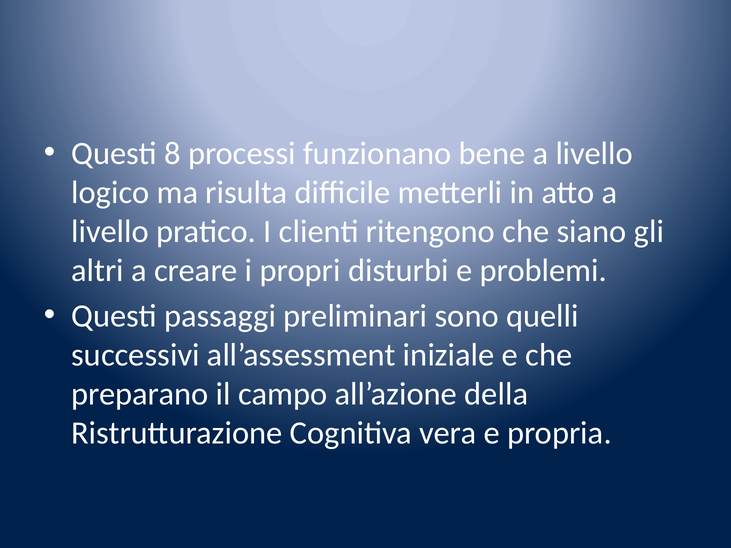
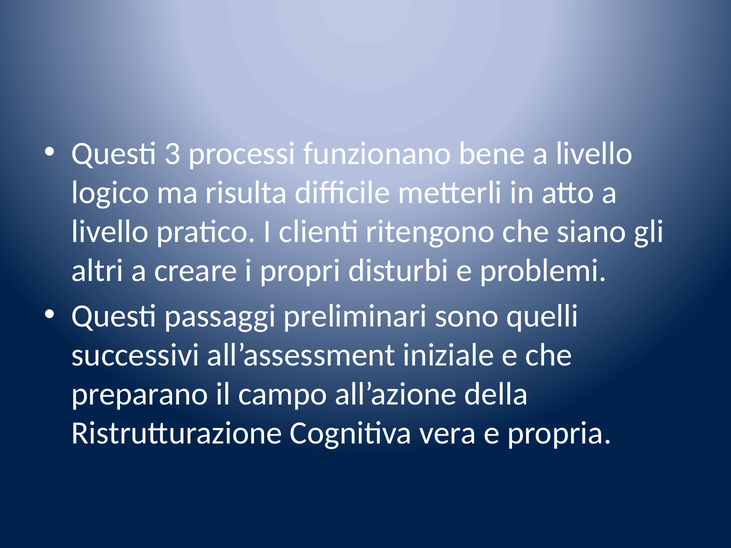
8: 8 -> 3
